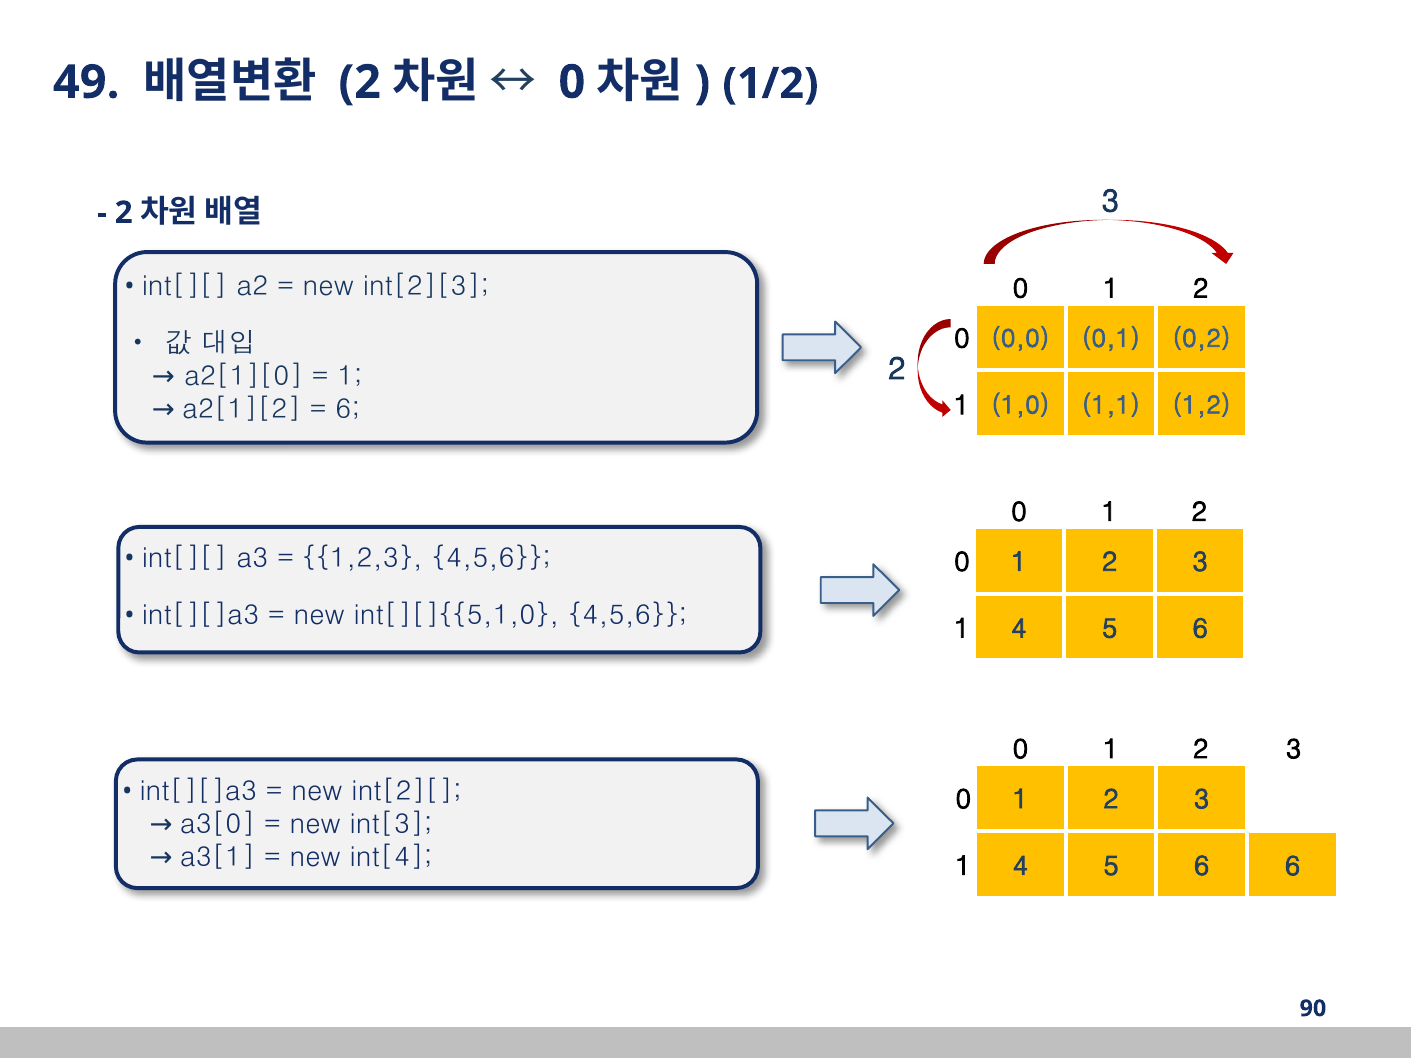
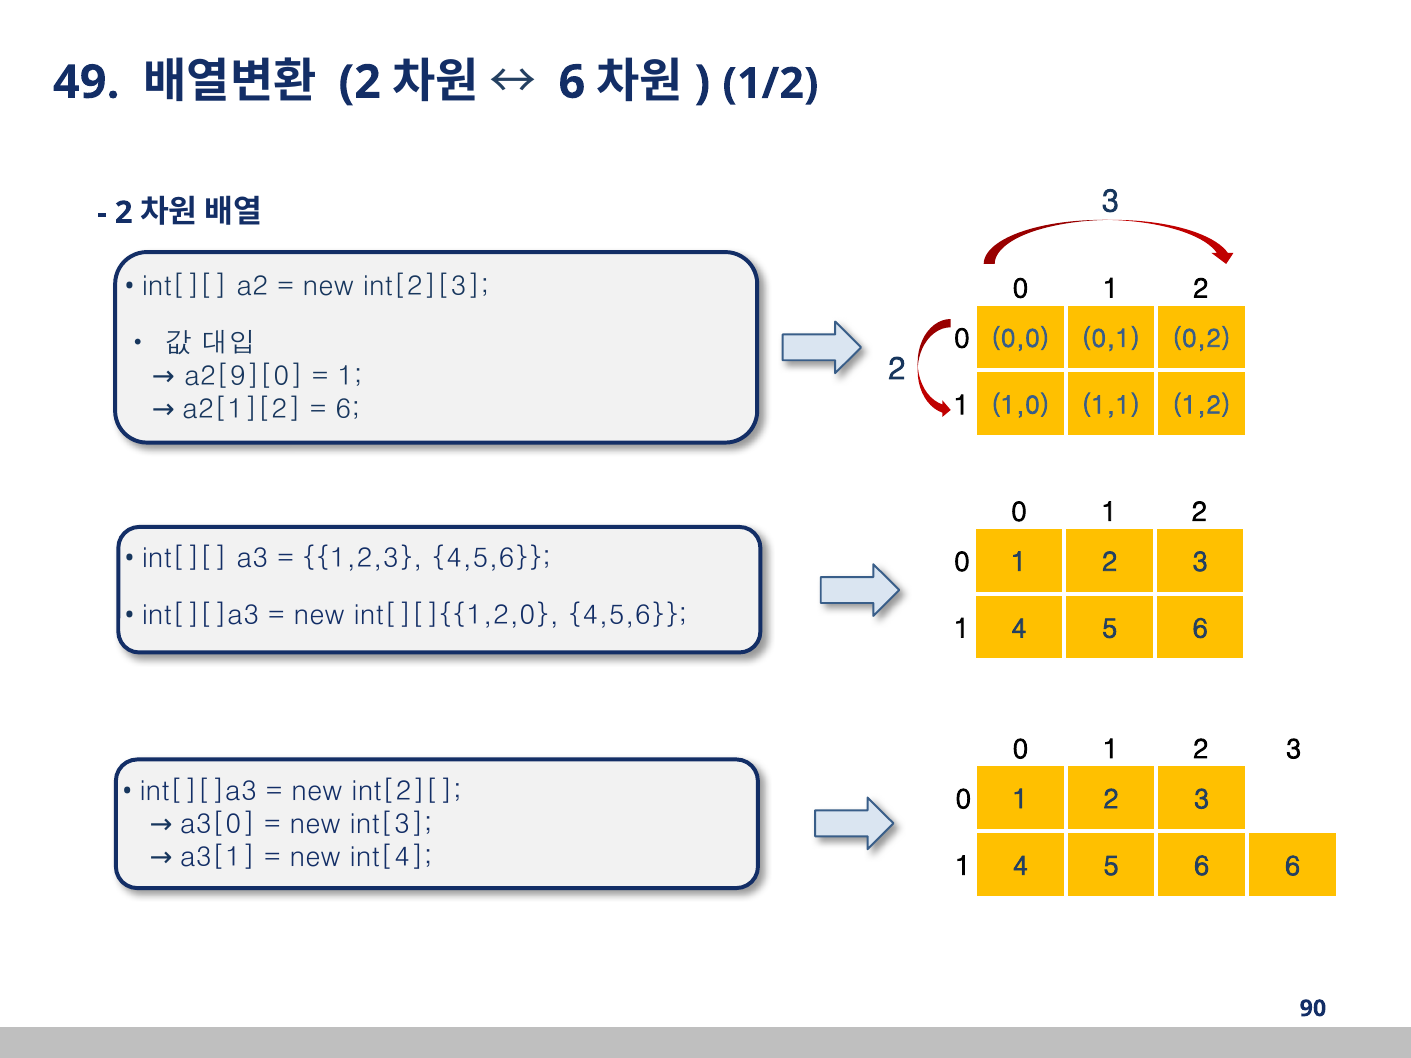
0 at (572, 82): 0 -> 6
a2[1][0: a2[1][0 -> a2[9][0
int[][]{{5,1,0: int[][]{{5,1,0 -> int[][]{{1,2,0
